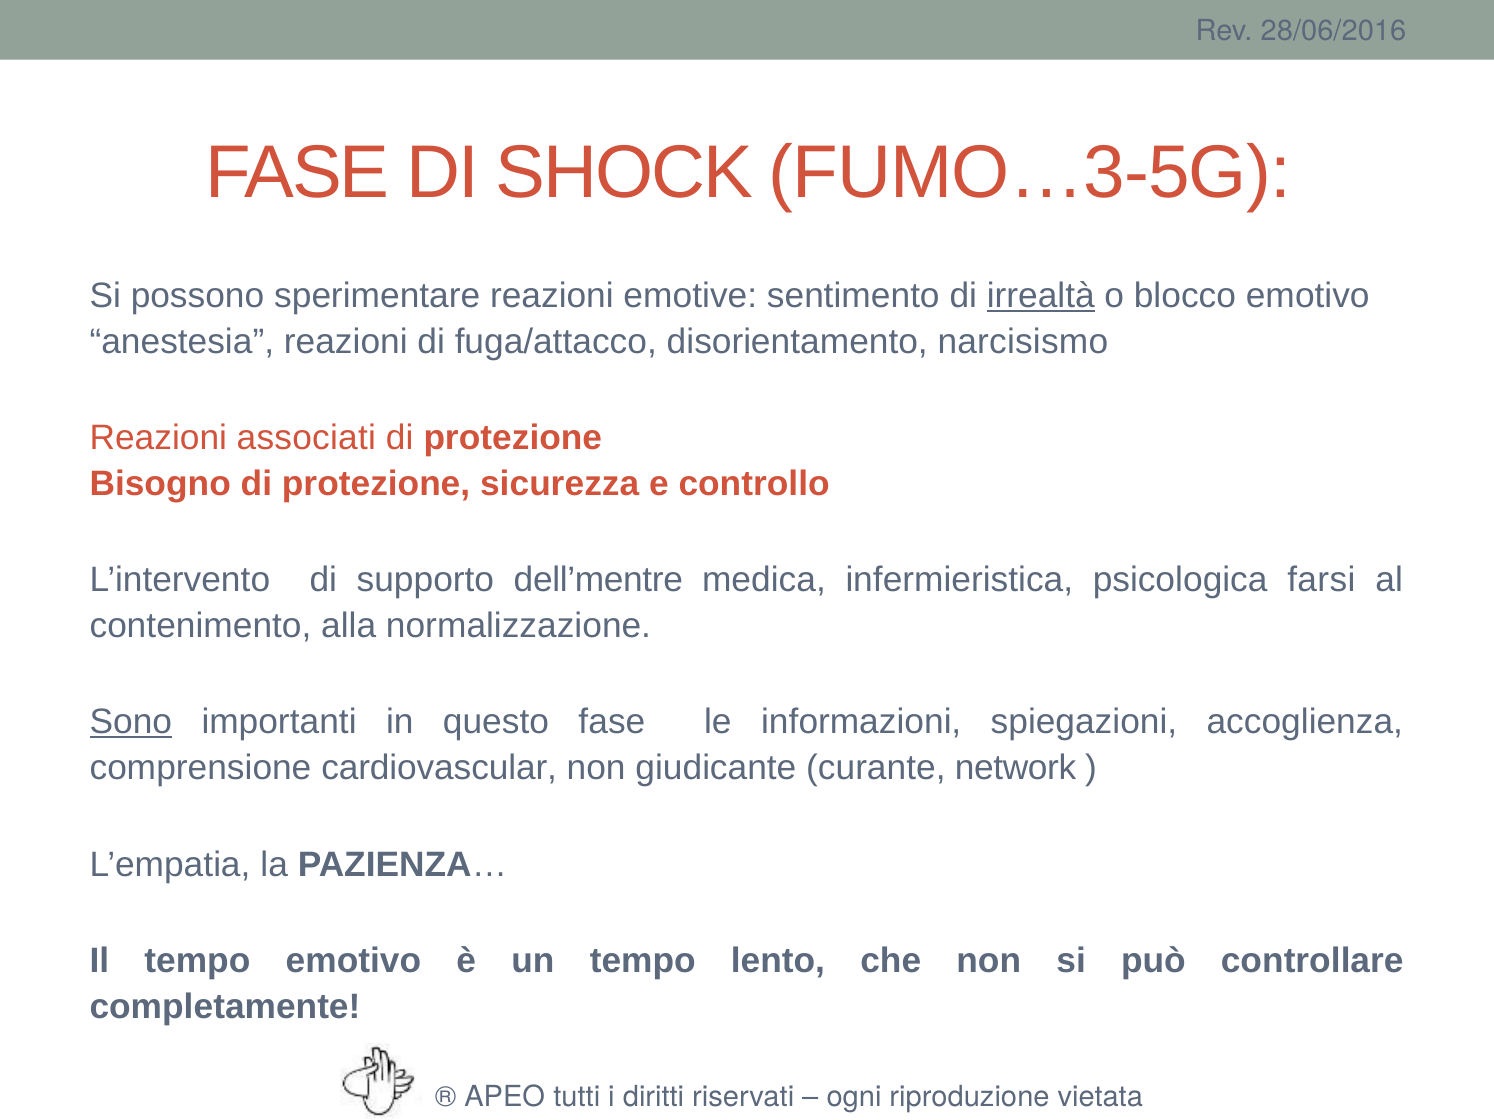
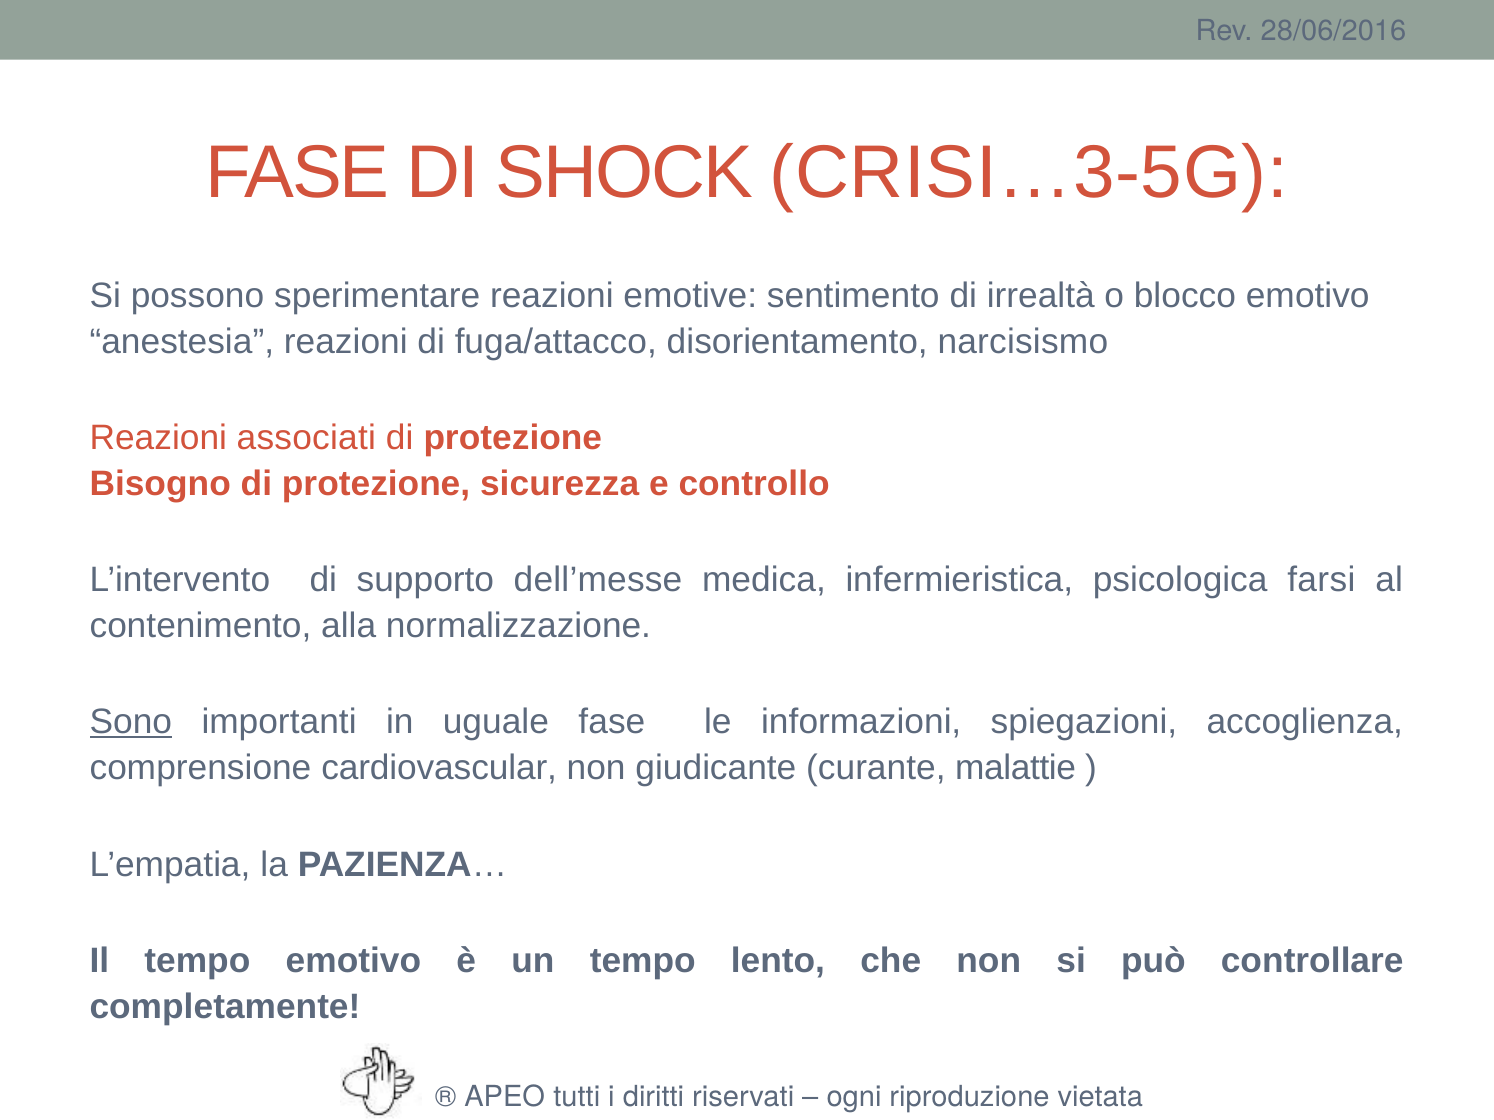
FUMO…3-5G: FUMO…3-5G -> CRISI…3-5G
irrealtà underline: present -> none
dell’mentre: dell’mentre -> dell’messe
questo: questo -> uguale
network: network -> malattie
